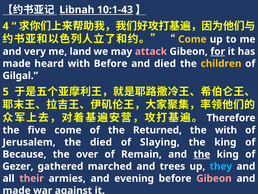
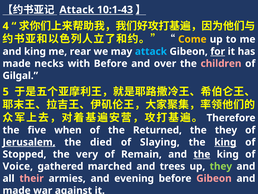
Libnah at (77, 10): Libnah -> Attack
and very: very -> king
land: land -> rear
attack at (151, 51) colour: pink -> light blue
heard: heard -> necks
and died: died -> over
children colour: yellow -> pink
five come: come -> when
the with: with -> they
Jerusalem underline: none -> present
king at (225, 142) underline: none -> present
Because: Because -> Stopped
over: over -> very
Gezer: Gezer -> Voice
they at (221, 166) colour: light blue -> light green
